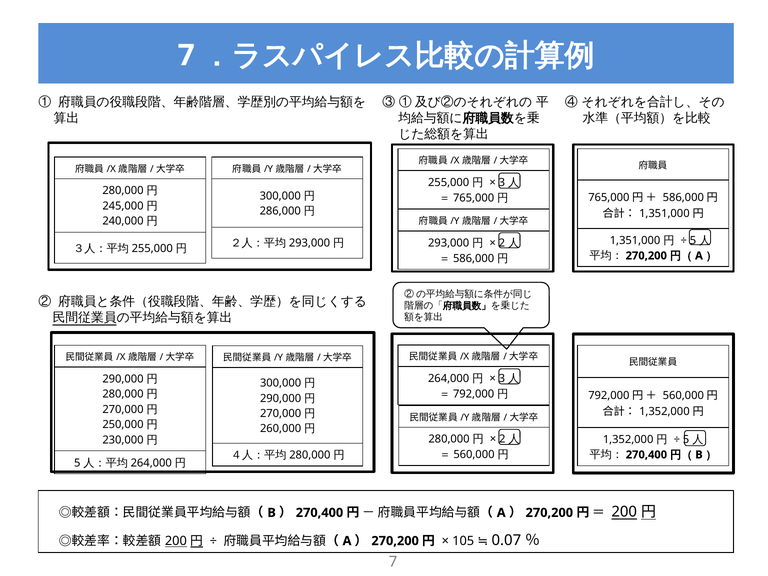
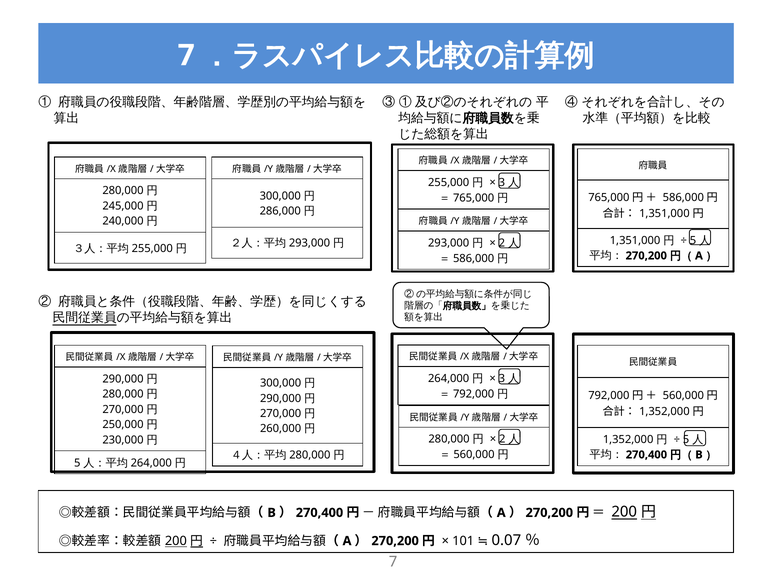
105: 105 -> 101
